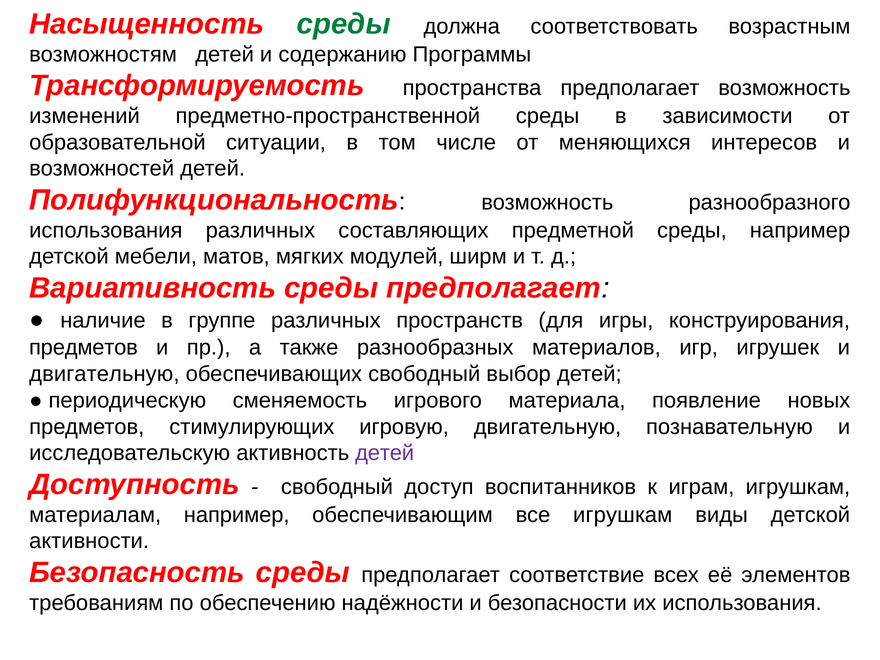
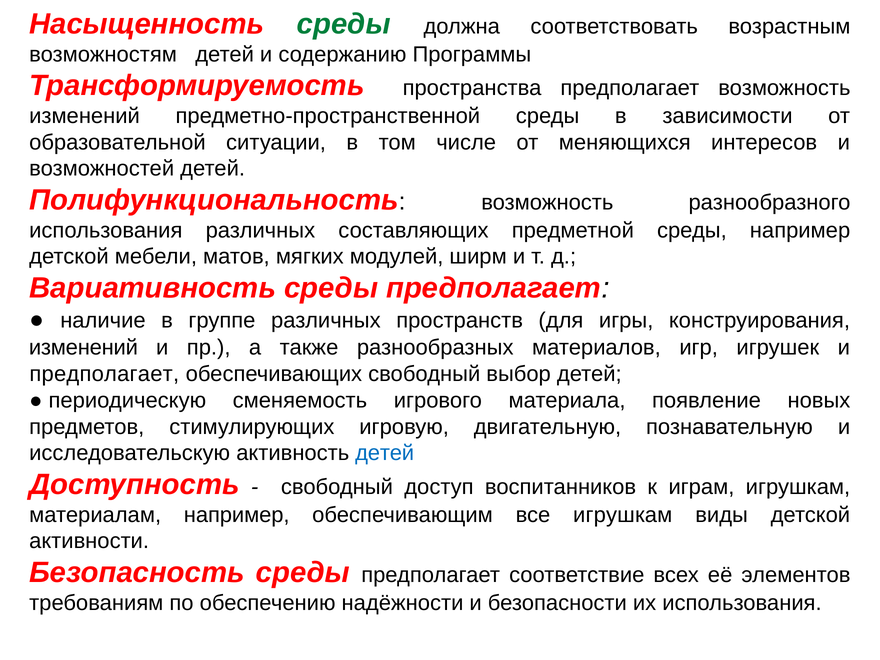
предметов at (83, 348): предметов -> изменений
двигательную at (104, 374): двигательную -> предполагает
детей at (385, 453) colour: purple -> blue
